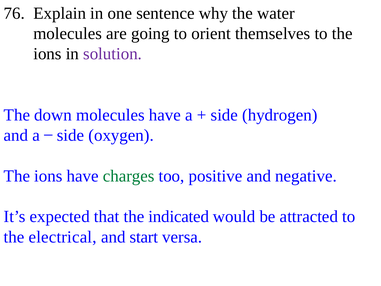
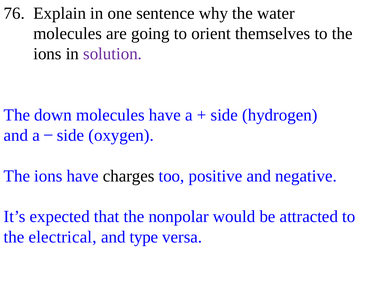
charges colour: green -> black
indicated: indicated -> nonpolar
start: start -> type
